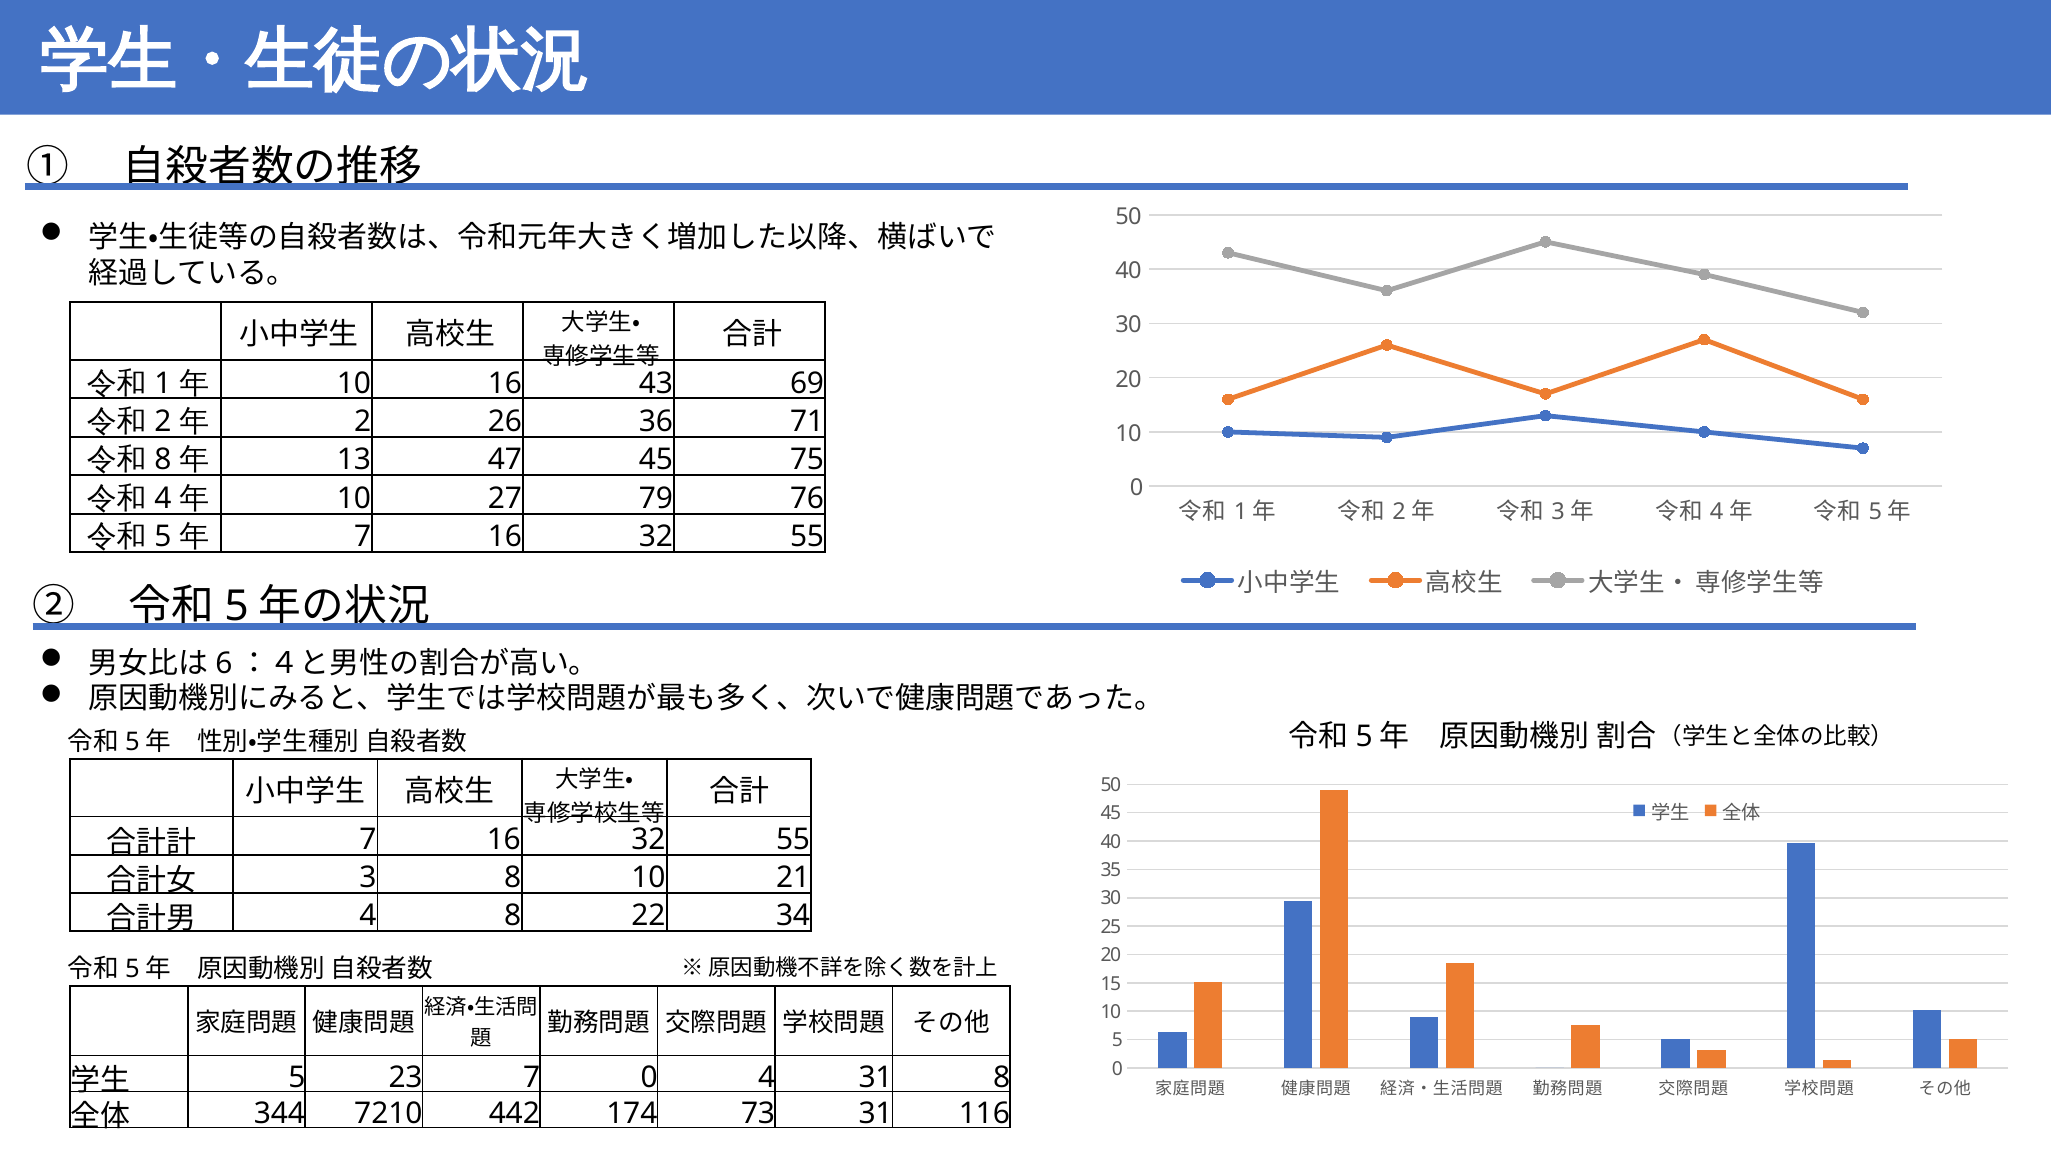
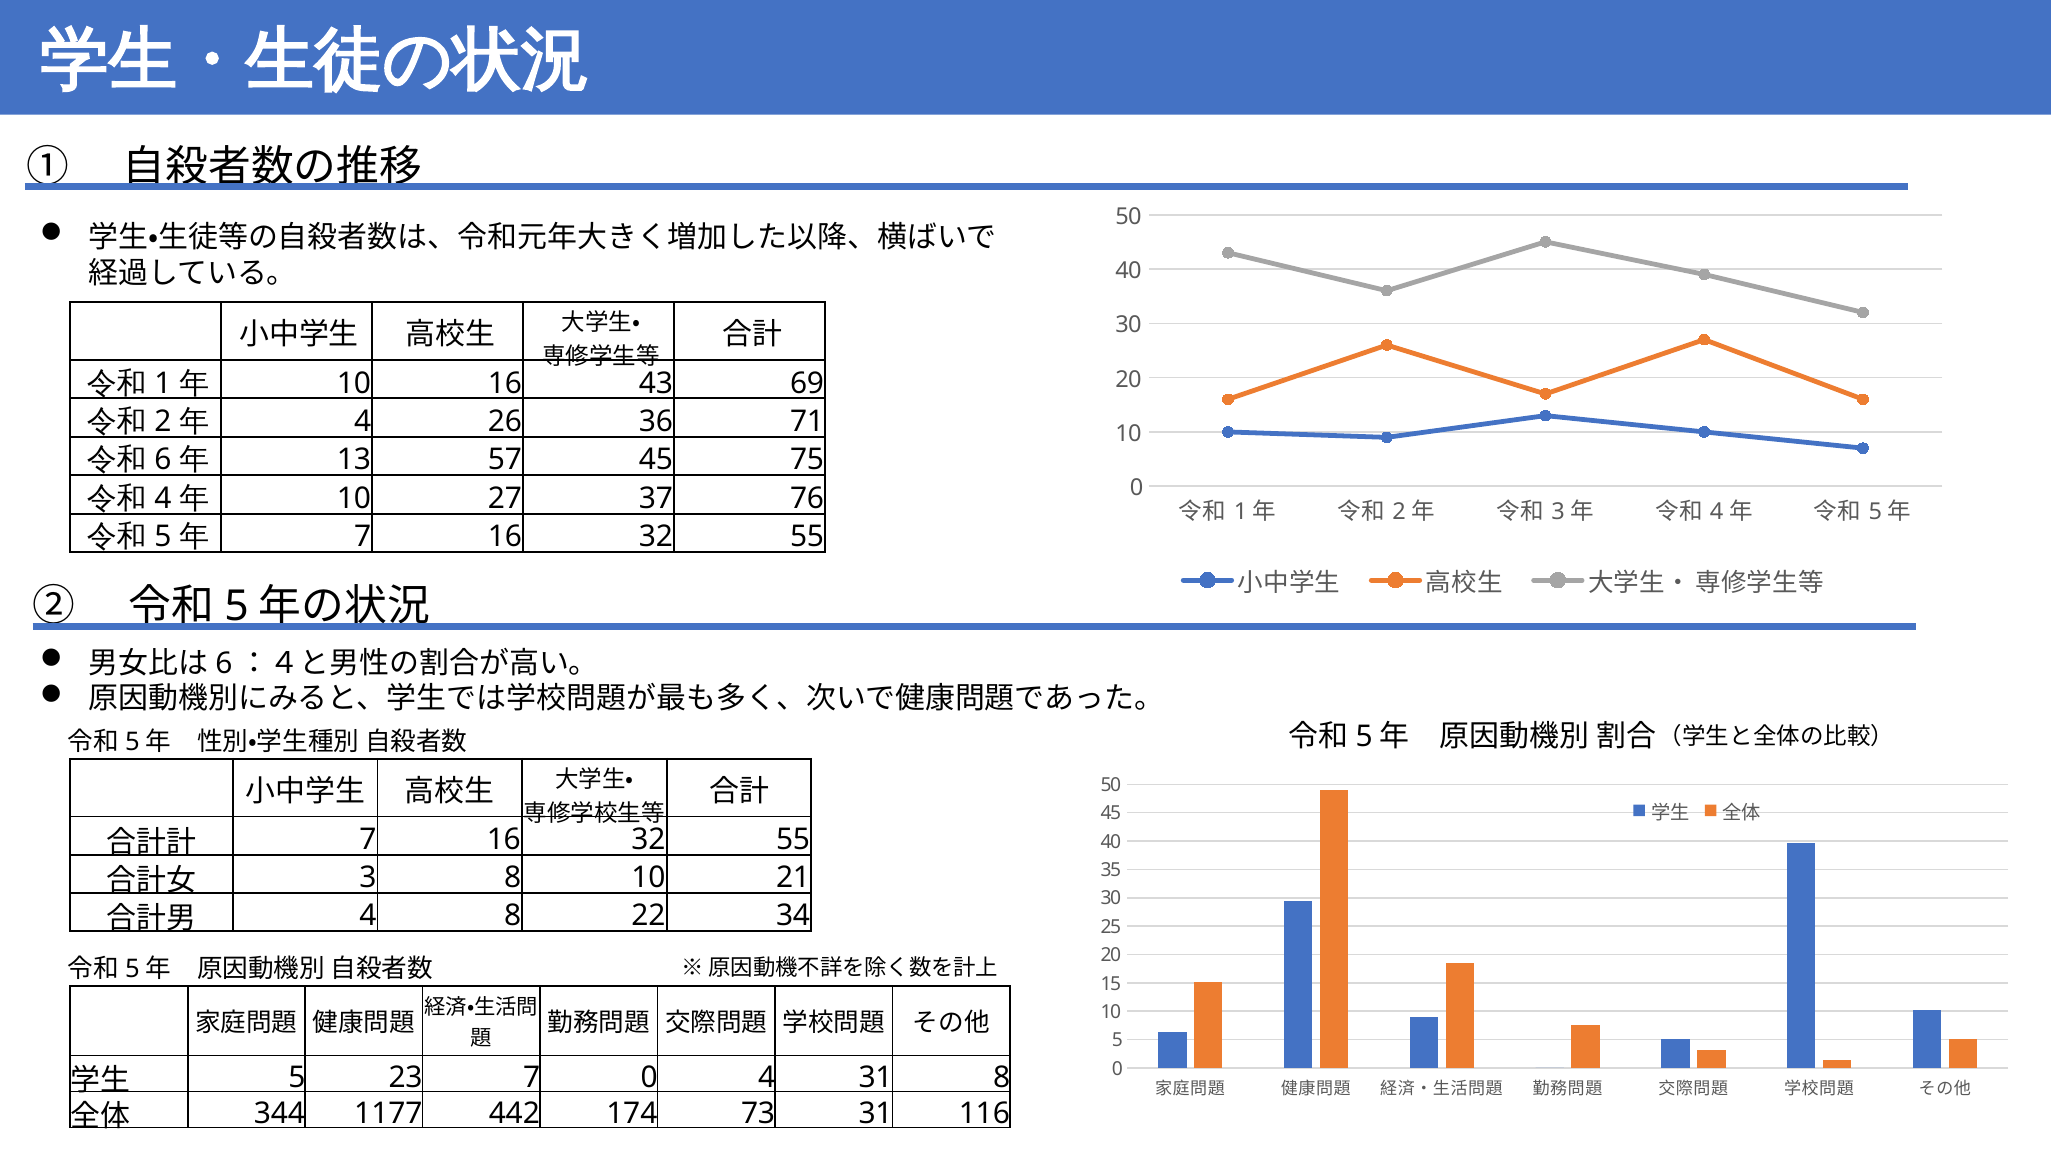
2 at (363, 421): 2 -> 4
8 at (163, 460): 8 -> 6
47: 47 -> 57
79: 79 -> 37
7210: 7210 -> 1177
